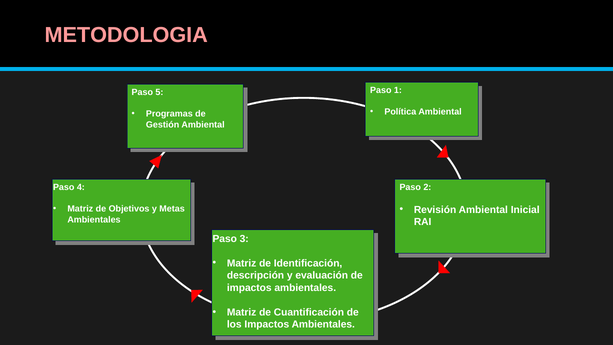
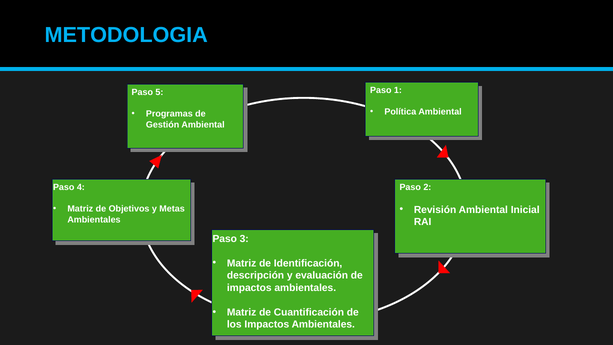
METODOLOGIA colour: pink -> light blue
